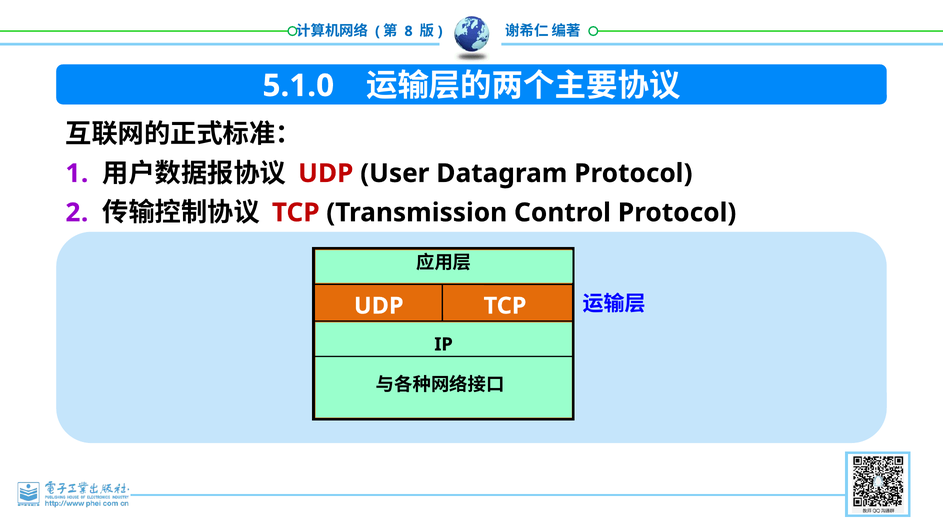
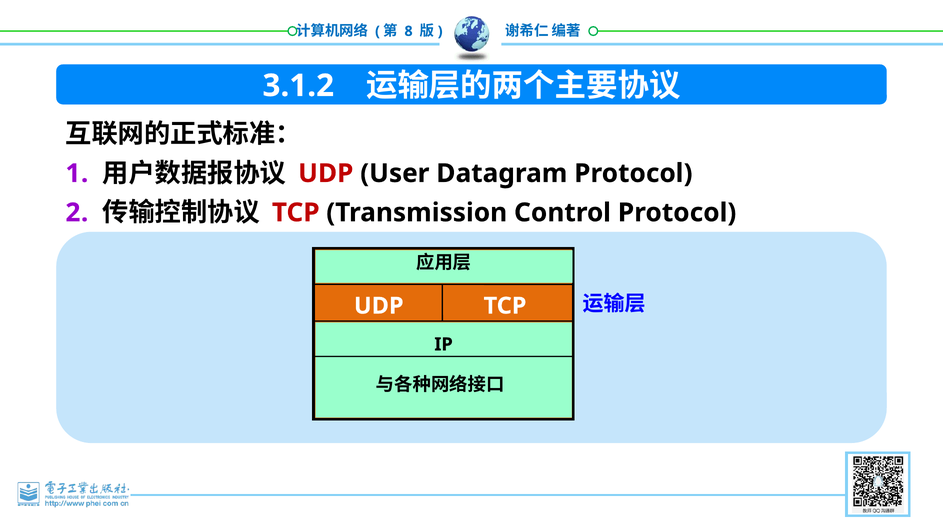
5.1.0: 5.1.0 -> 3.1.2
